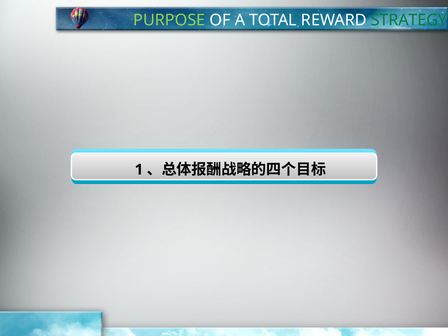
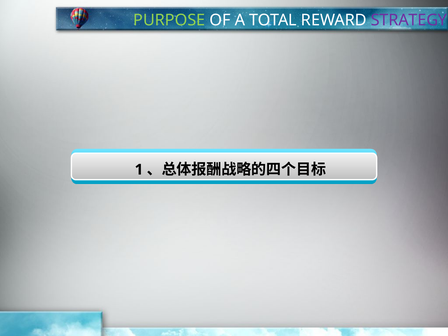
STRATEGY colour: green -> purple
